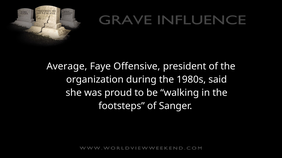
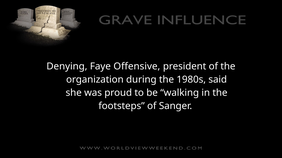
Average: Average -> Denying
